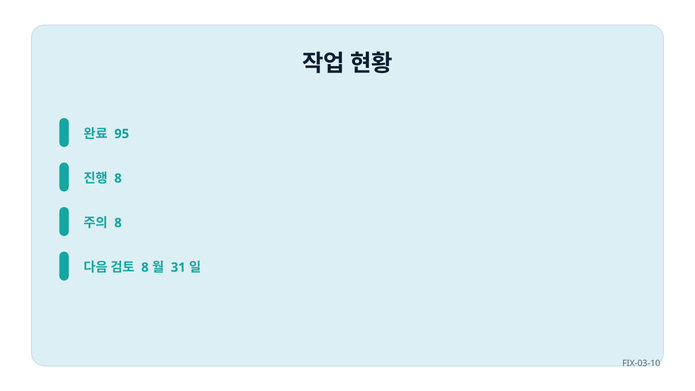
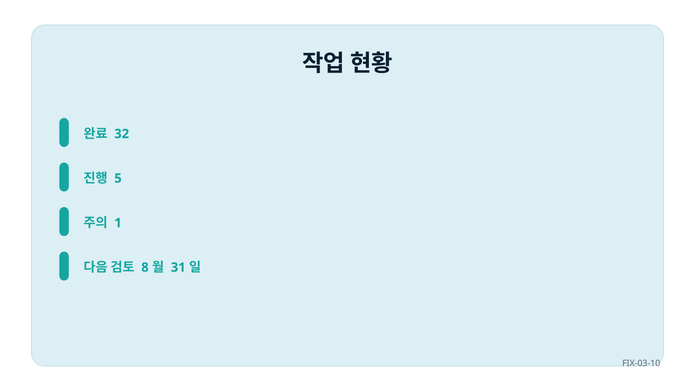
95: 95 -> 32
8 at (118, 178): 8 -> 5
8 at (118, 223): 8 -> 1
